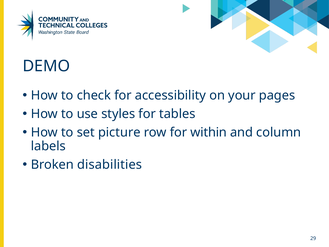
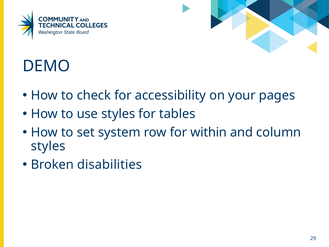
picture: picture -> system
labels at (48, 146): labels -> styles
